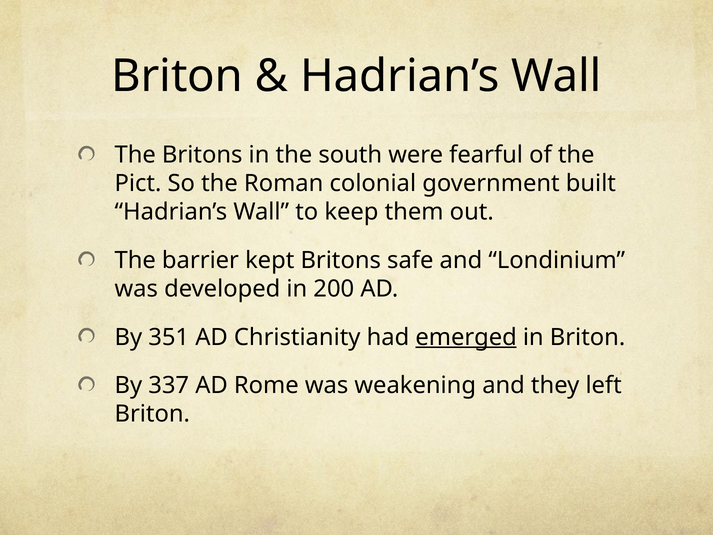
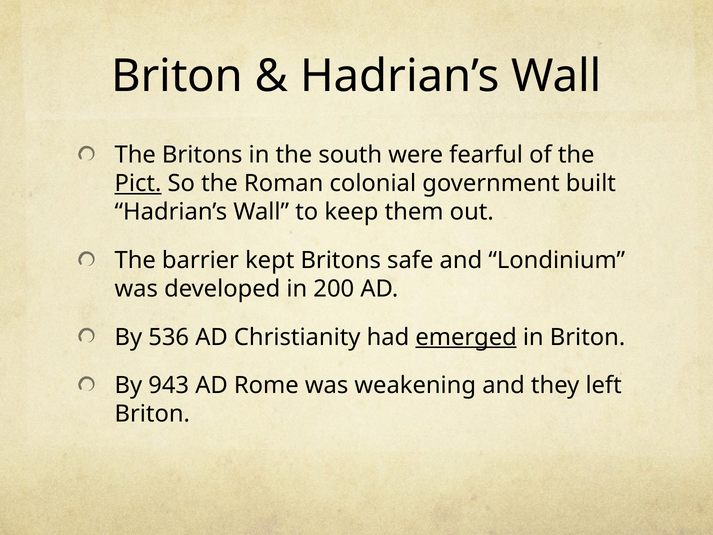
Pict underline: none -> present
351: 351 -> 536
337: 337 -> 943
